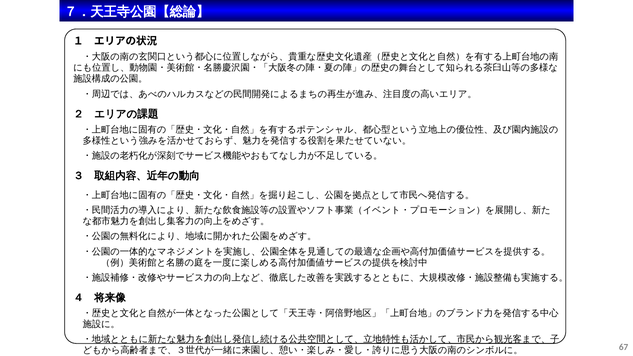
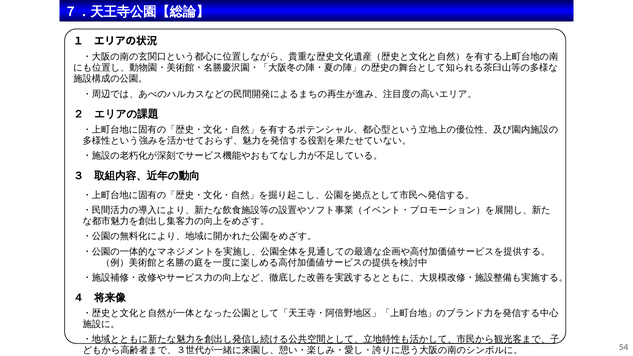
67: 67 -> 54
